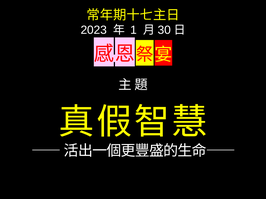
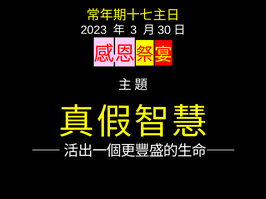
1: 1 -> 3
